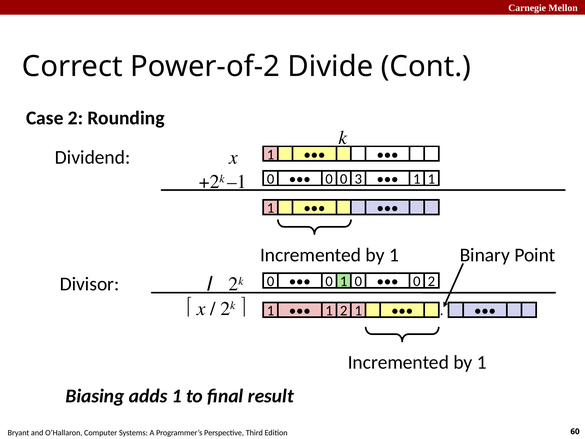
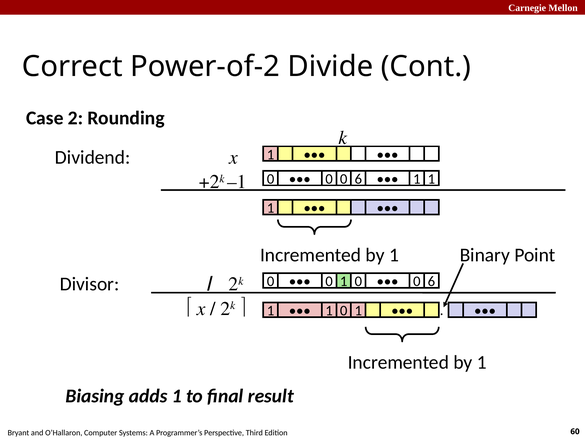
0 0 0 3: 3 -> 6
1 0 0 2: 2 -> 6
2 at (344, 311): 2 -> 0
